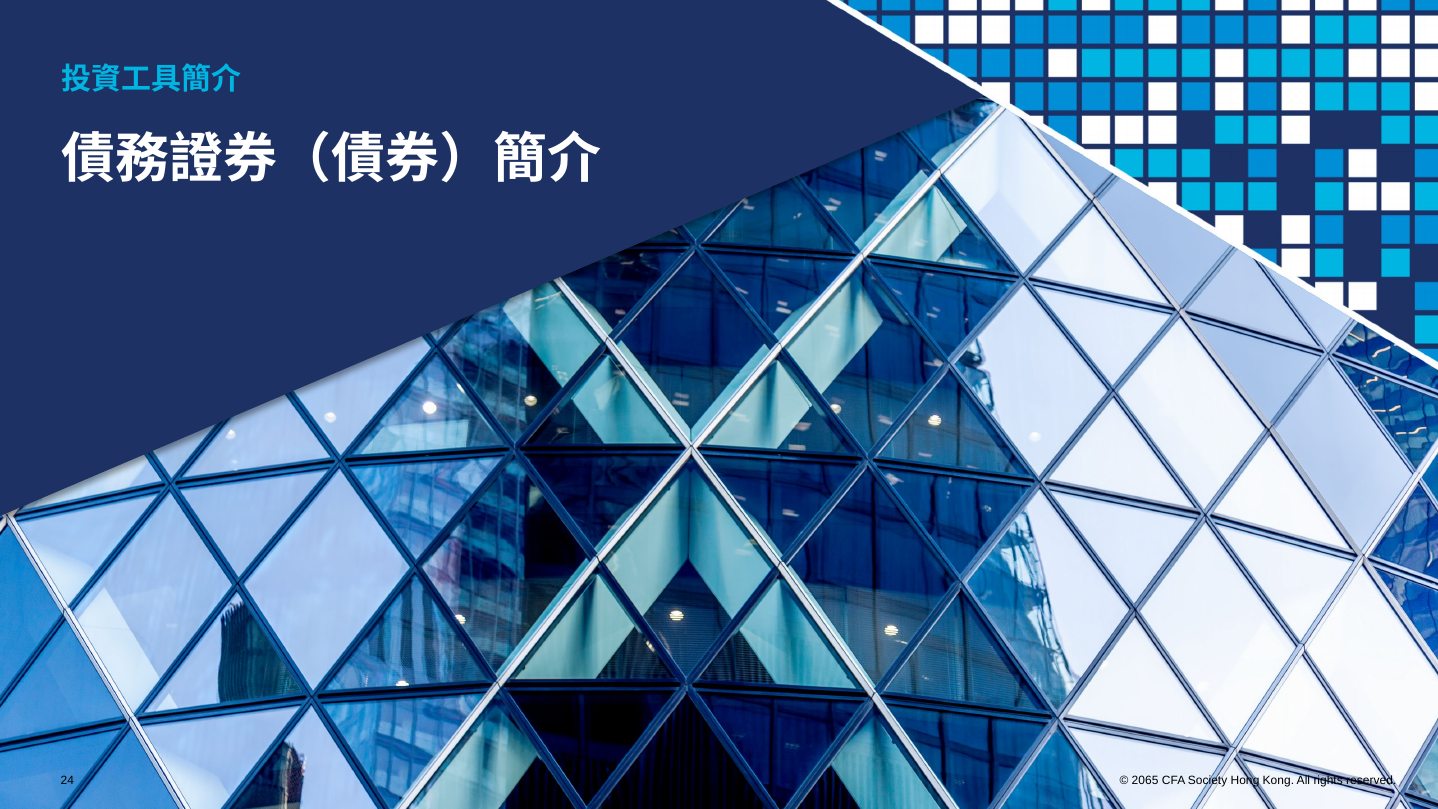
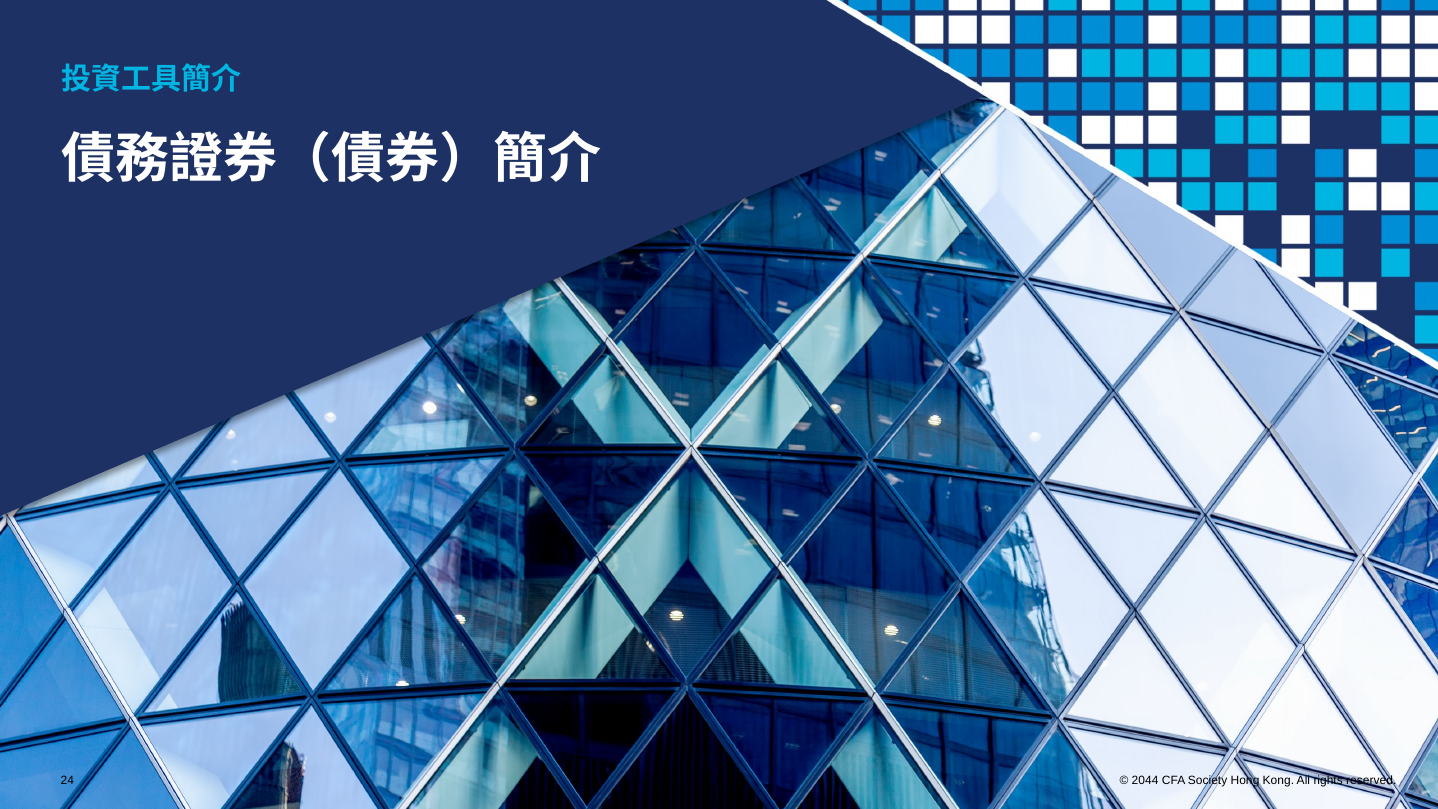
2065: 2065 -> 2044
